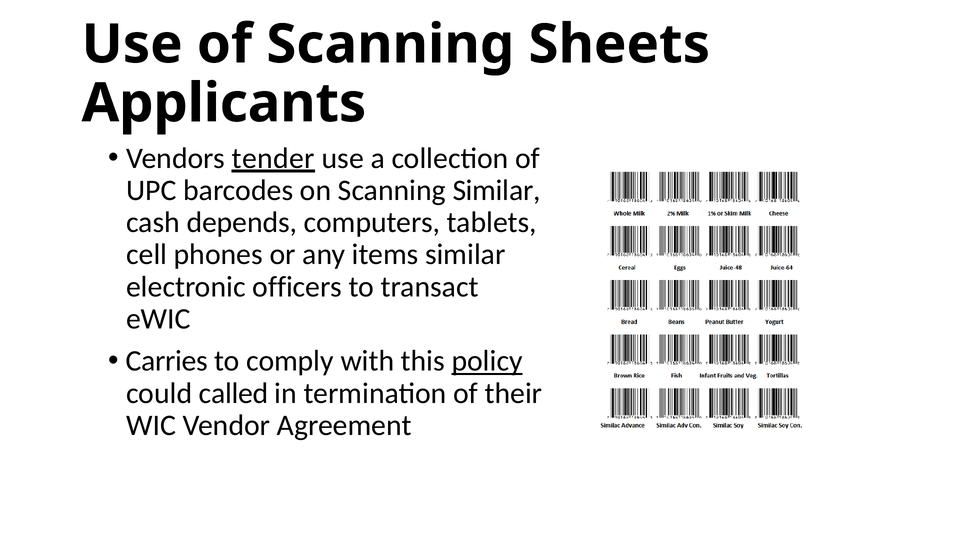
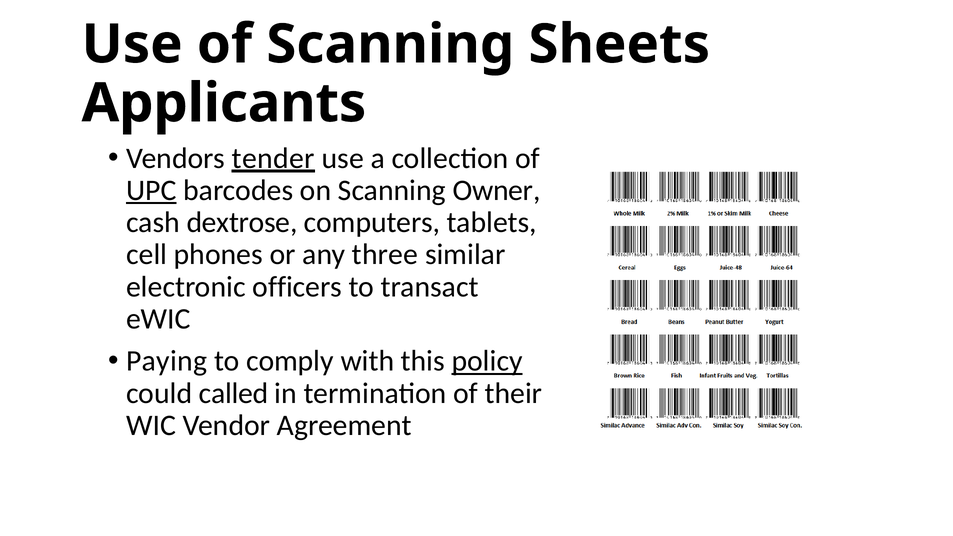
UPC underline: none -> present
Scanning Similar: Similar -> Owner
depends: depends -> dextrose
items: items -> three
Carries: Carries -> Paying
